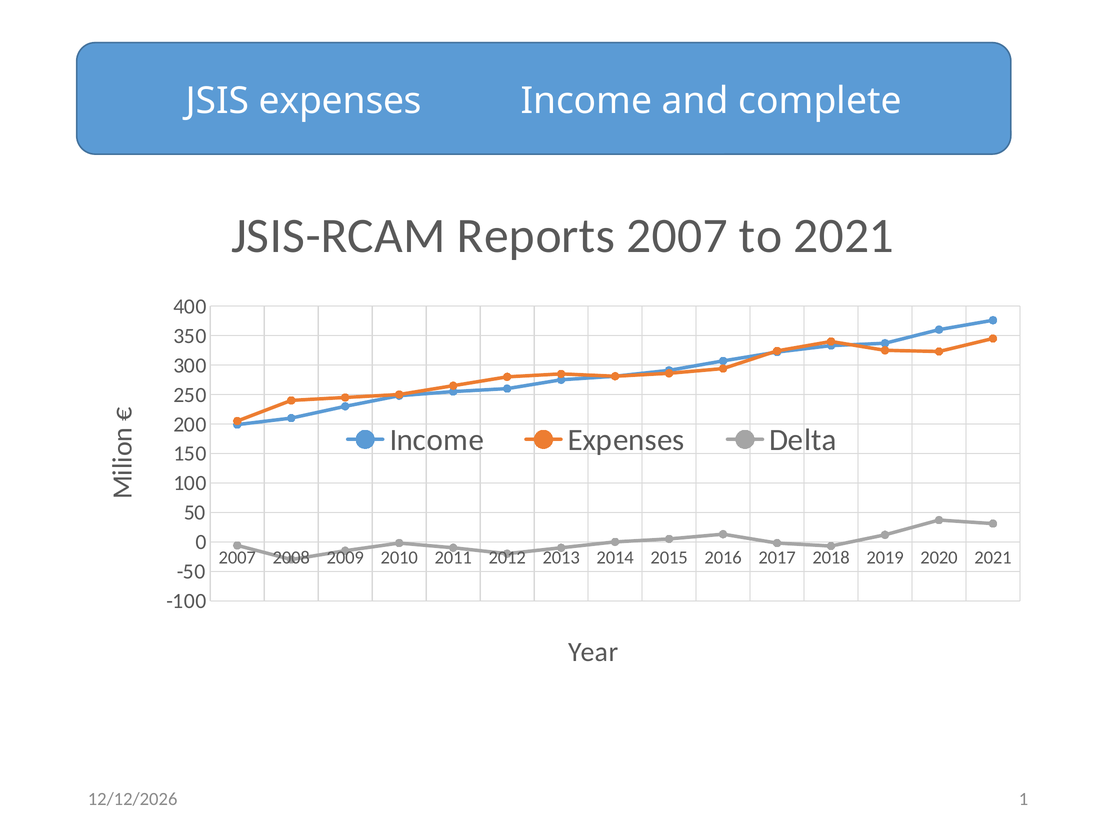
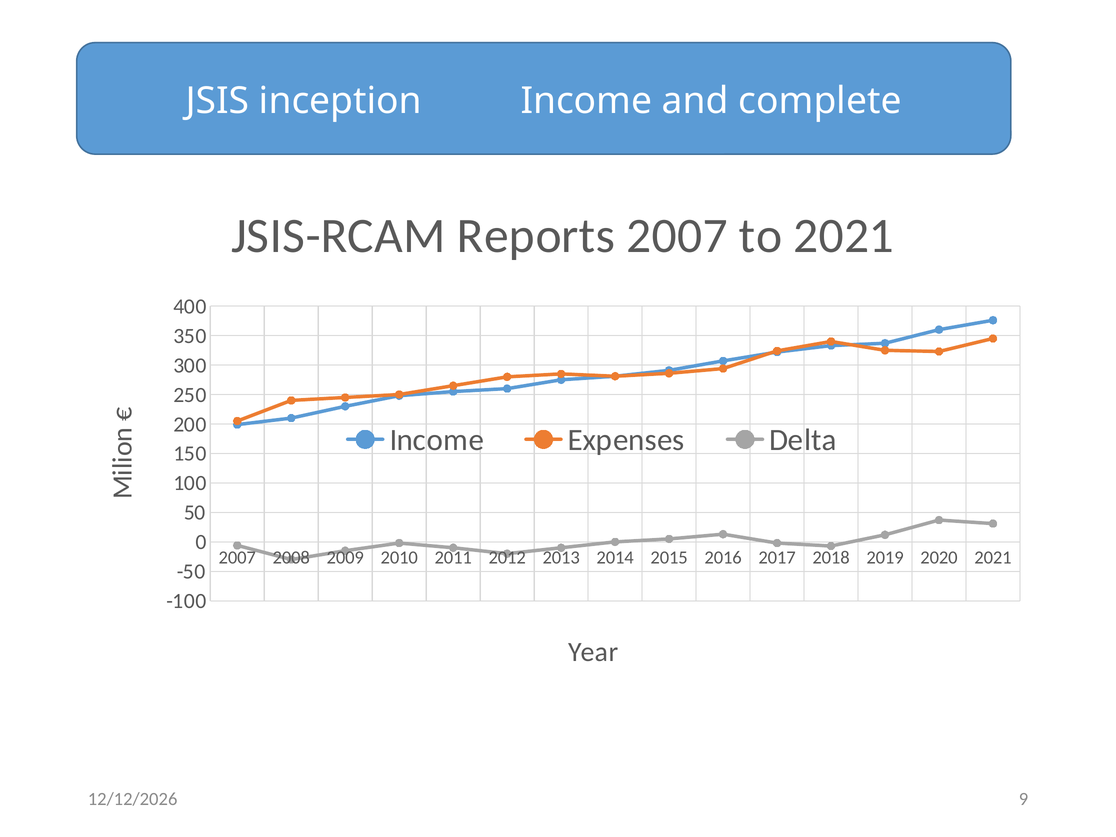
JSIS expenses: expenses -> inception
1: 1 -> 9
